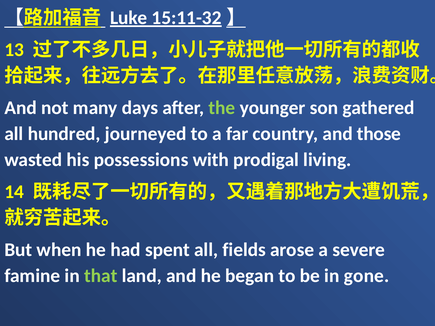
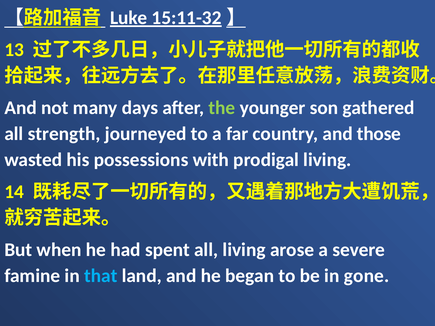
hundred: hundred -> strength
all fields: fields -> living
that colour: light green -> light blue
